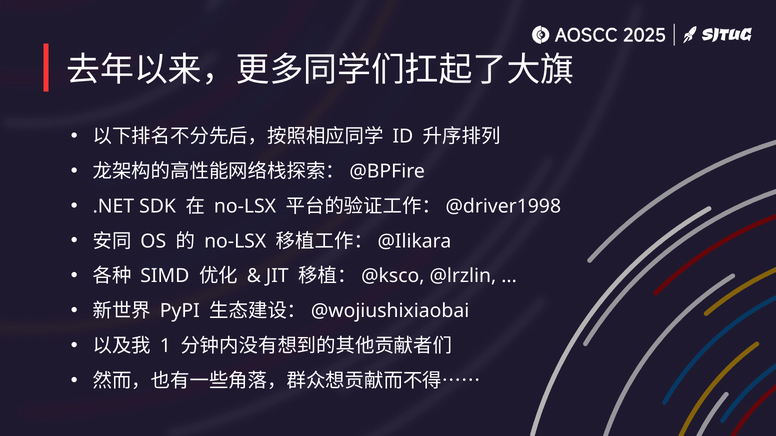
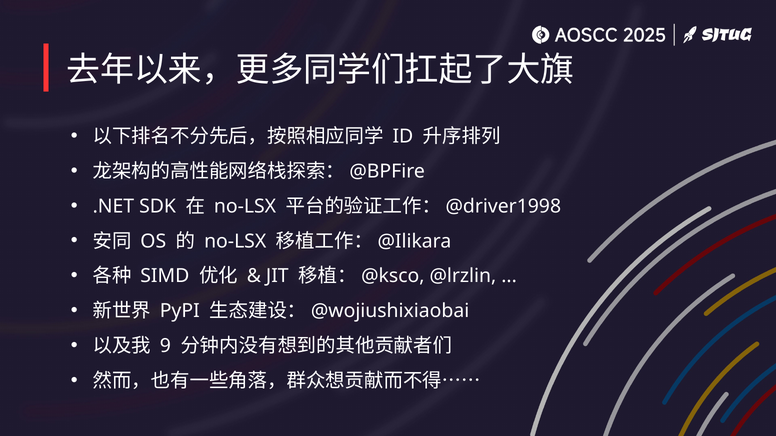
1: 1 -> 9
